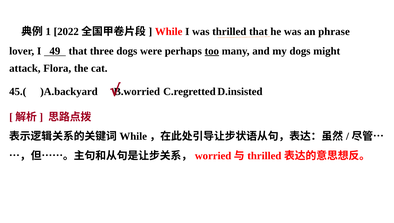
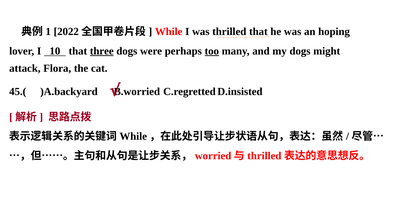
phrase: phrase -> hoping
49: 49 -> 10
three underline: none -> present
